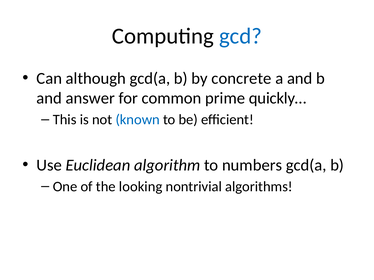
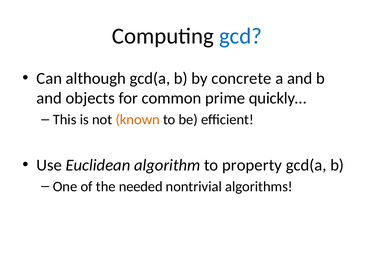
answer: answer -> objects
known colour: blue -> orange
numbers: numbers -> property
looking: looking -> needed
